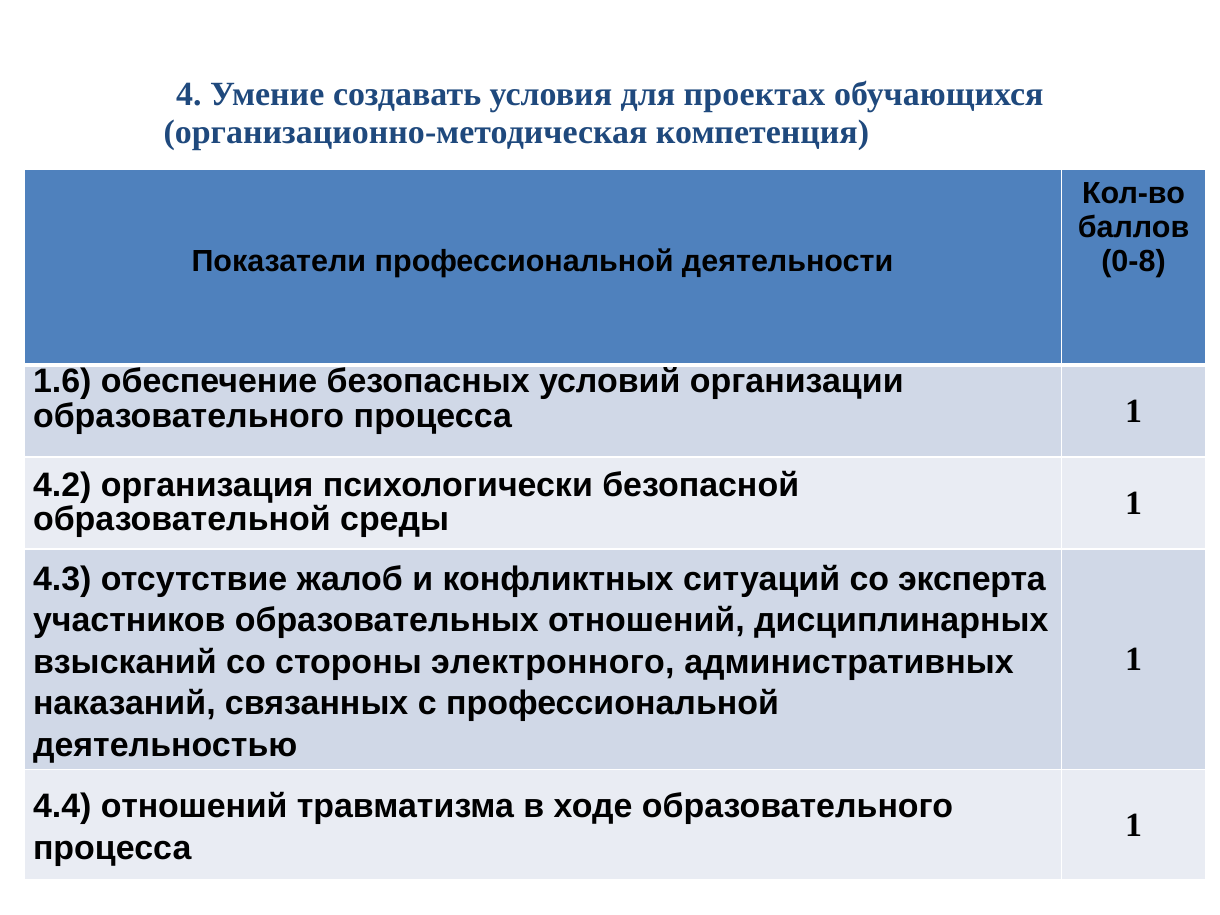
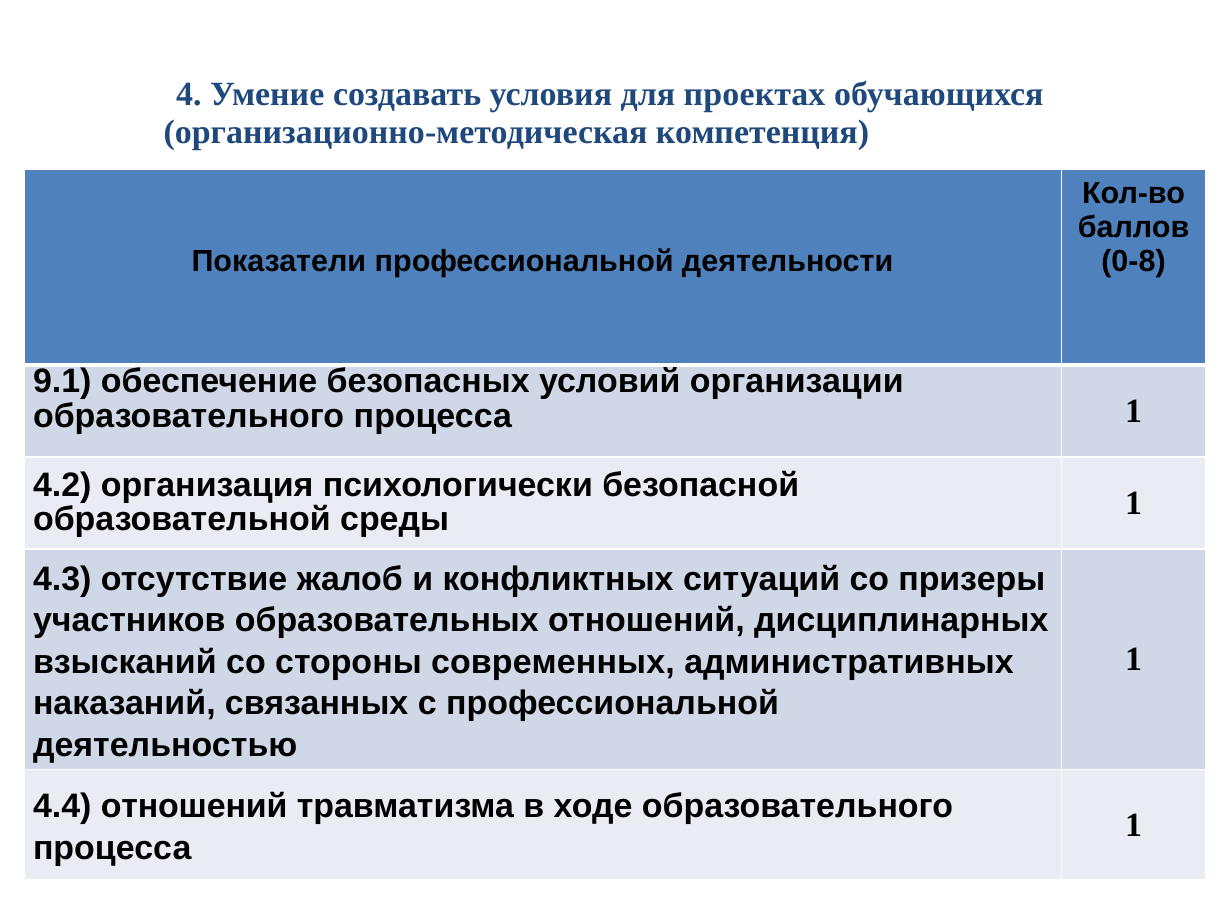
1.6: 1.6 -> 9.1
эксперта: эксперта -> призеры
электронного: электронного -> современных
